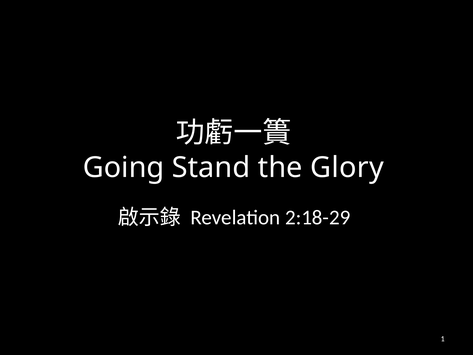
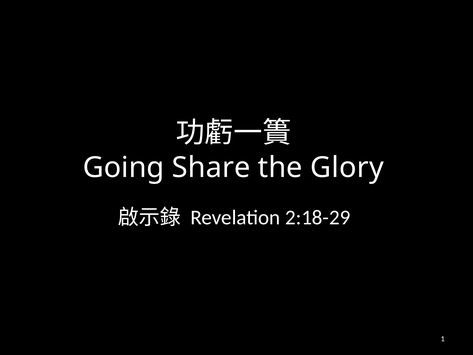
Stand: Stand -> Share
